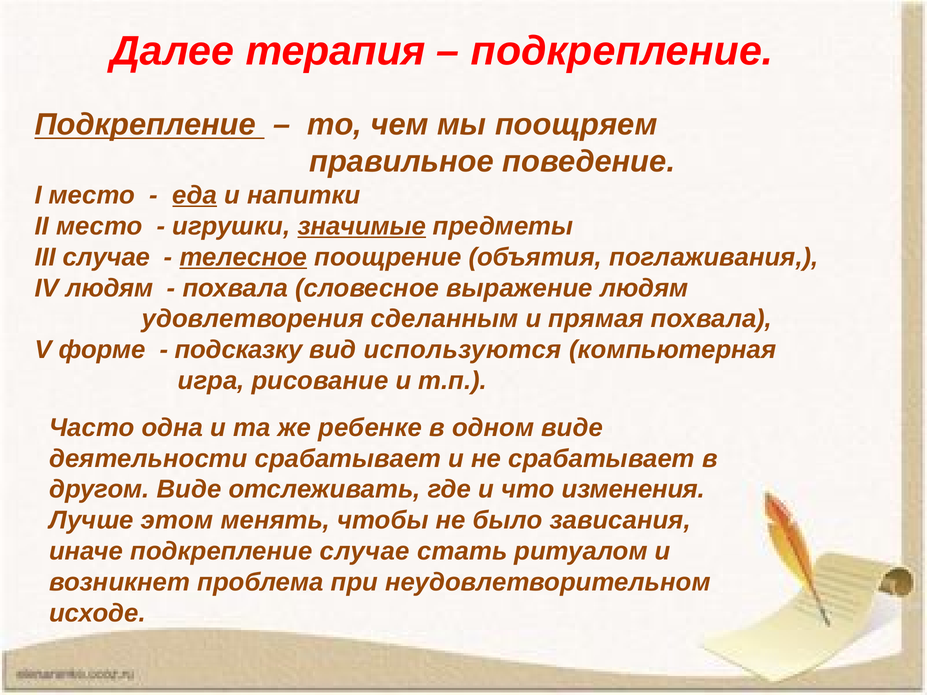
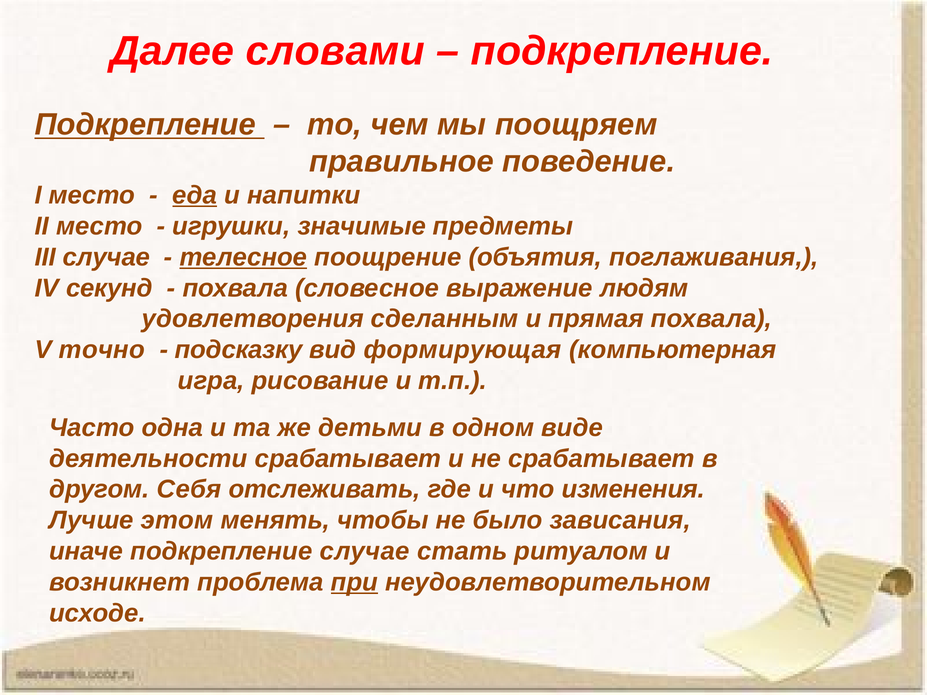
терапия: терапия -> словами
значимые underline: present -> none
IV людям: людям -> секунд
форме: форме -> точно
используются: используются -> формирующая
ребенке: ребенке -> детьми
другом Виде: Виде -> Себя
при underline: none -> present
